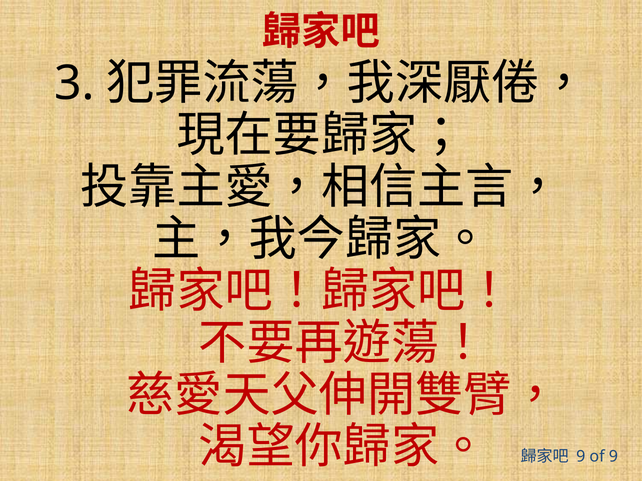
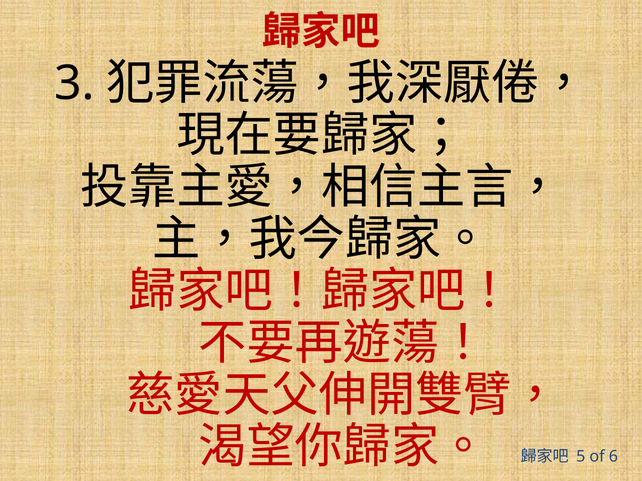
9 at (581, 457): 9 -> 5
of 9: 9 -> 6
